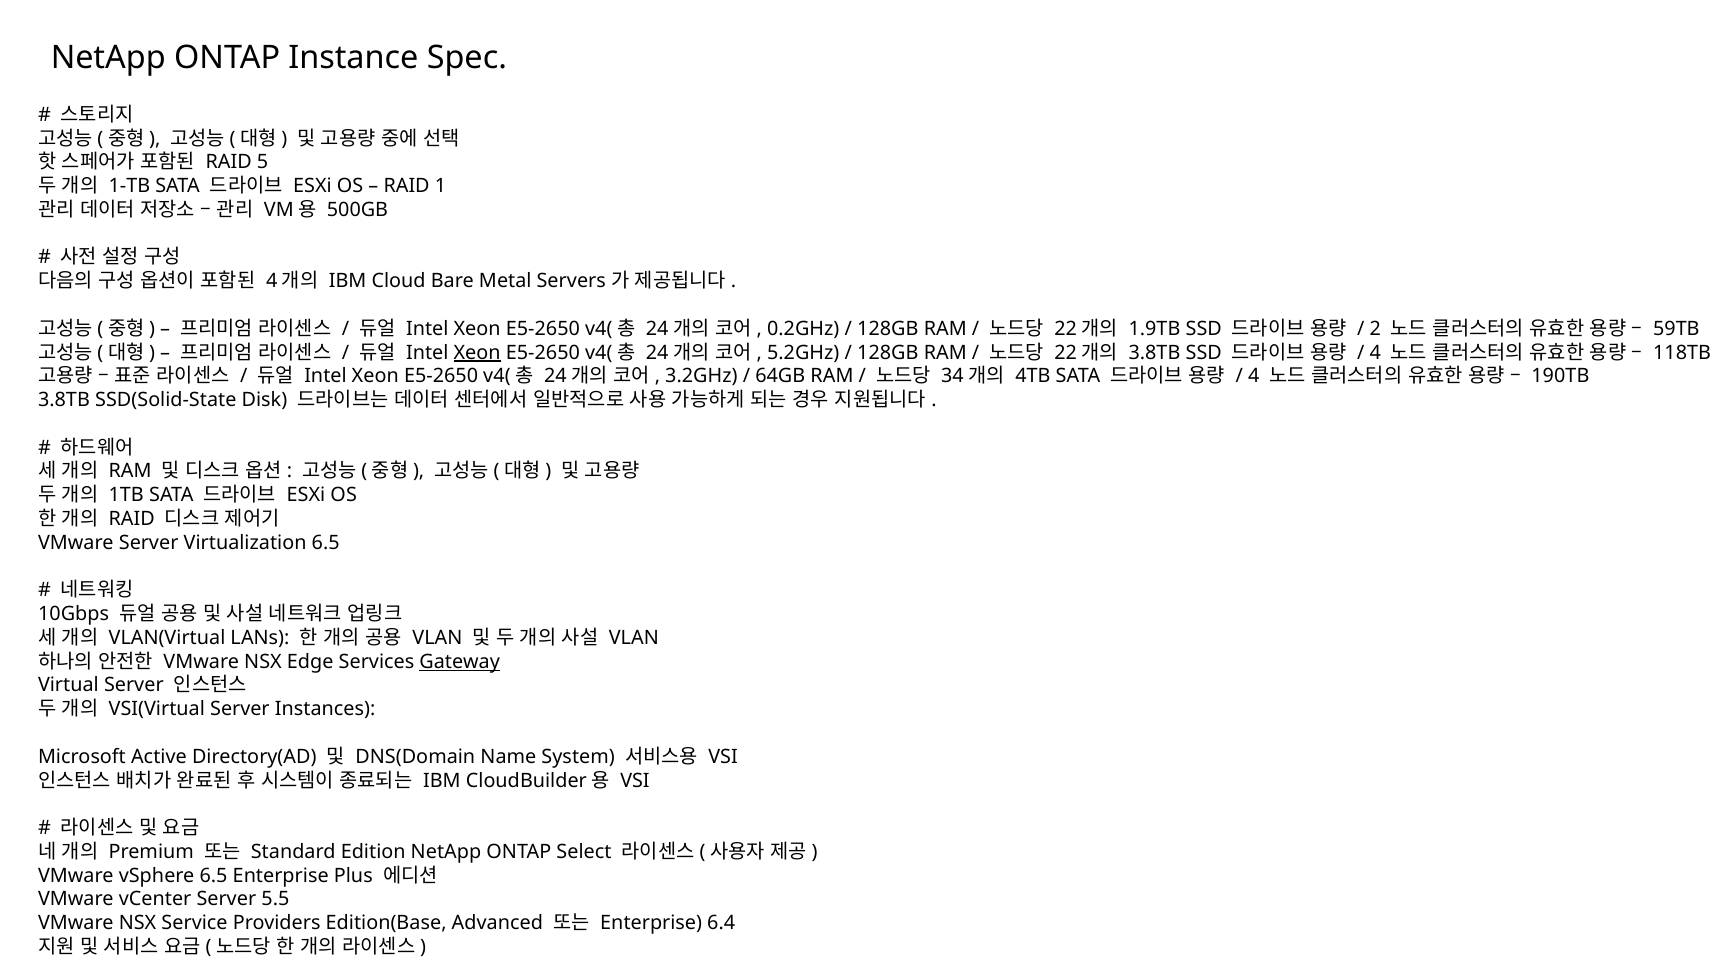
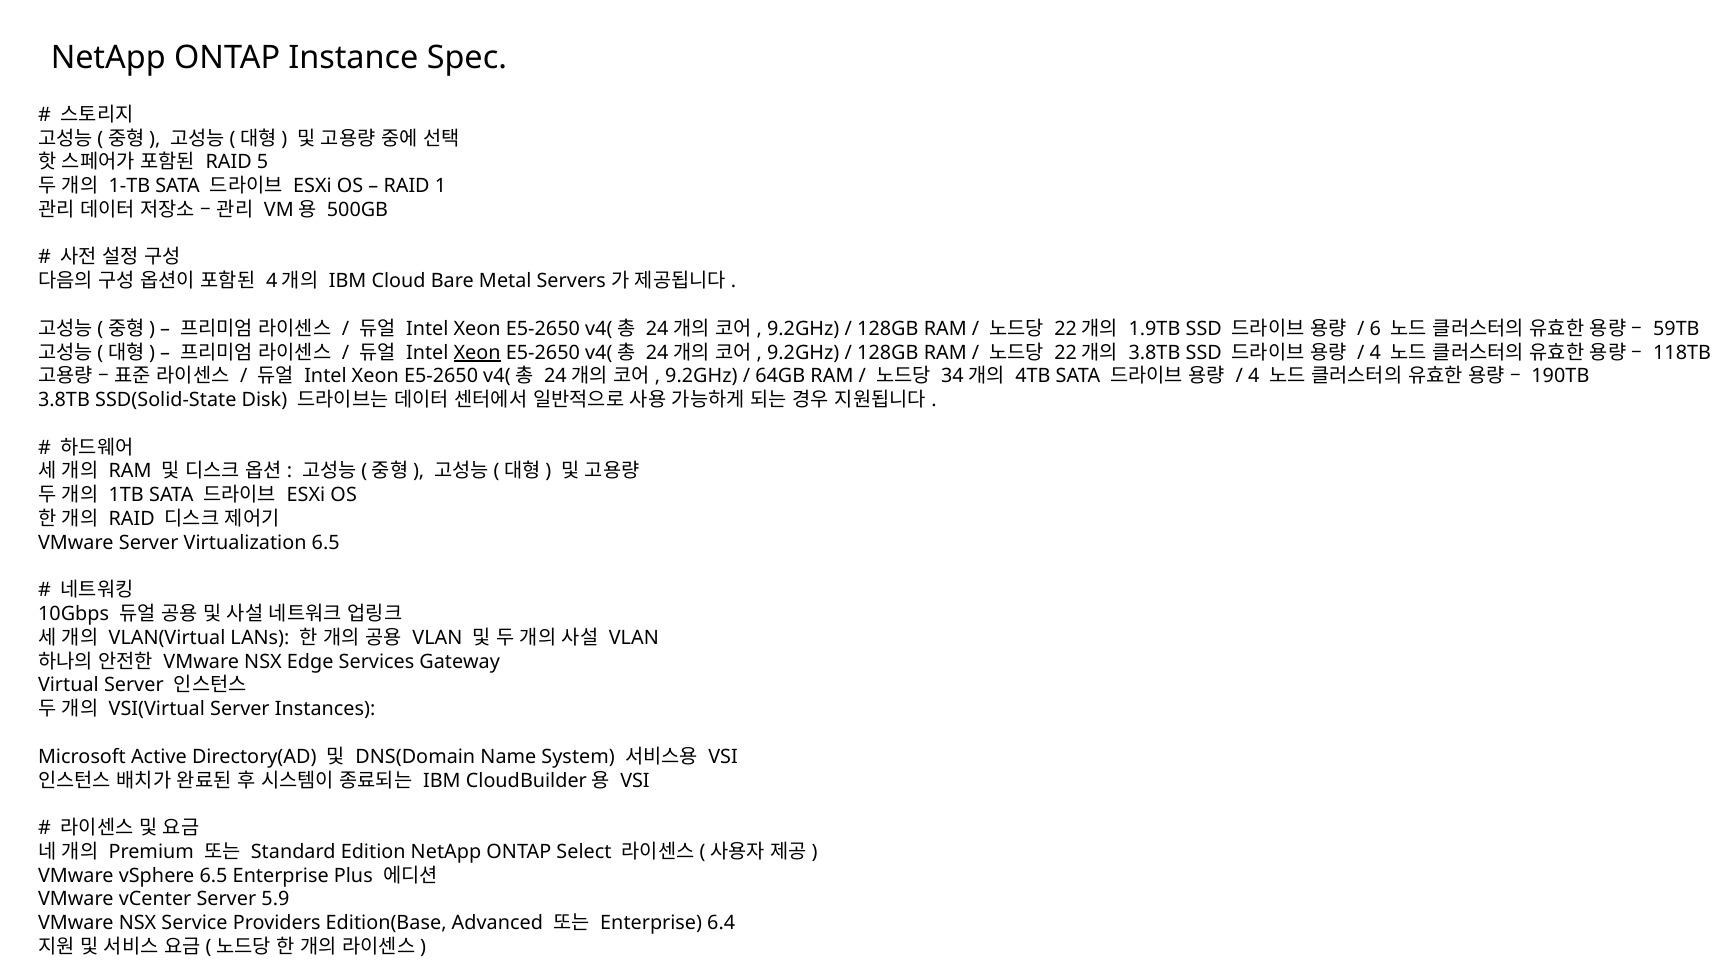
0.2GHz at (803, 329): 0.2GHz -> 9.2GHz
2: 2 -> 6
5.2GHz at (803, 352): 5.2GHz -> 9.2GHz
3.2GHz at (701, 376): 3.2GHz -> 9.2GHz
Gateway underline: present -> none
5.5: 5.5 -> 5.9
